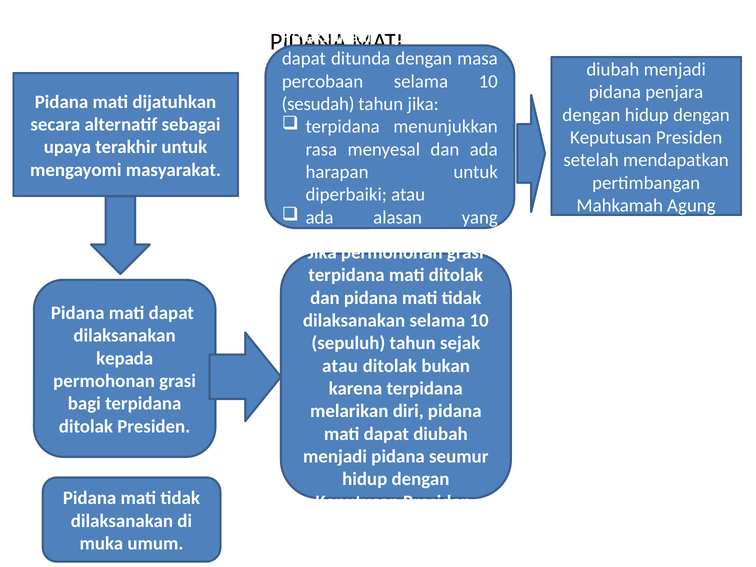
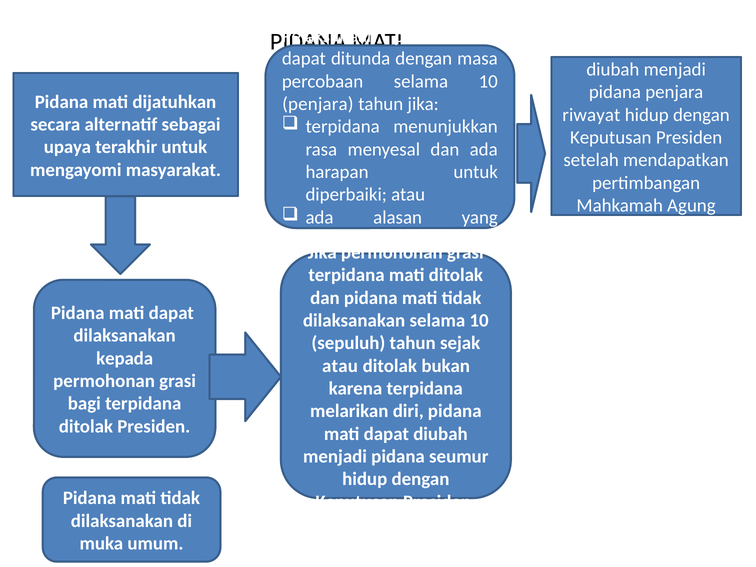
sesudah at (318, 104): sesudah -> penjara
dengan at (591, 115): dengan -> riwayat
